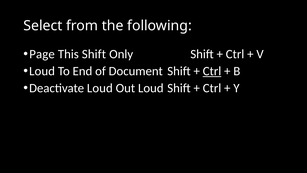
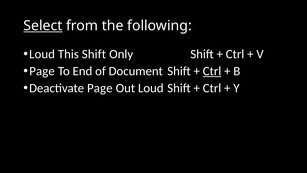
Select underline: none -> present
Page at (42, 54): Page -> Loud
Loud at (42, 71): Loud -> Page
Deactivate Loud: Loud -> Page
